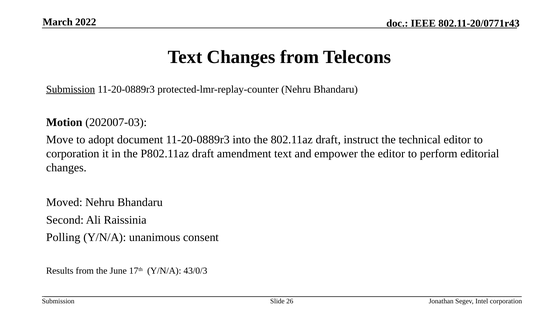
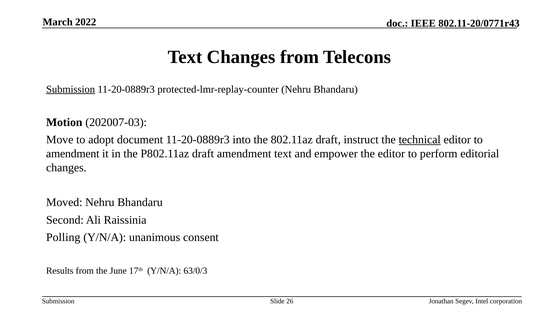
technical underline: none -> present
corporation at (73, 154): corporation -> amendment
43/0/3: 43/0/3 -> 63/0/3
